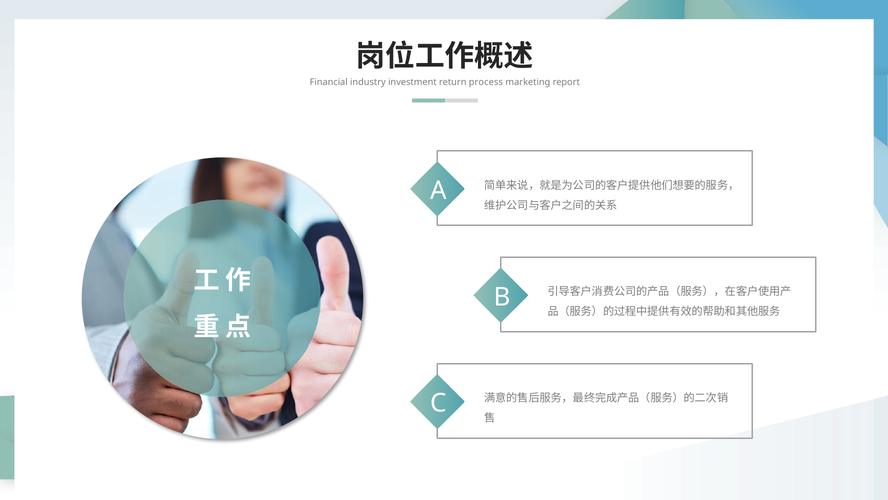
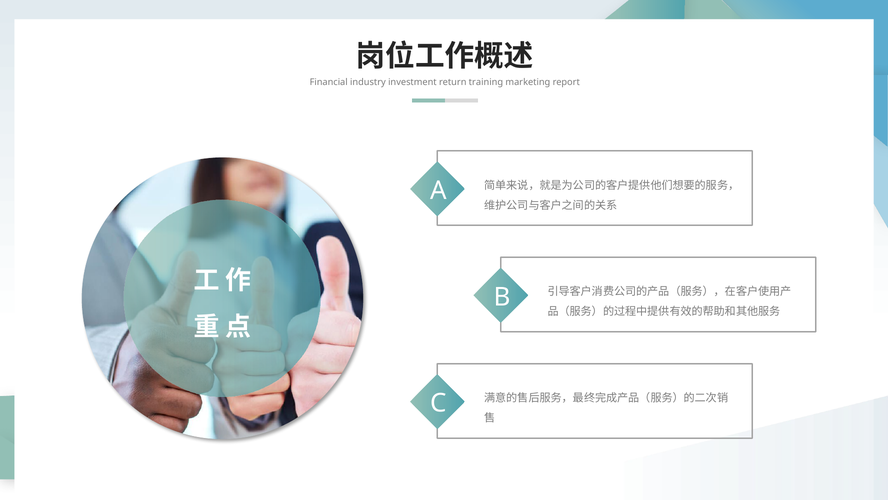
process: process -> training
